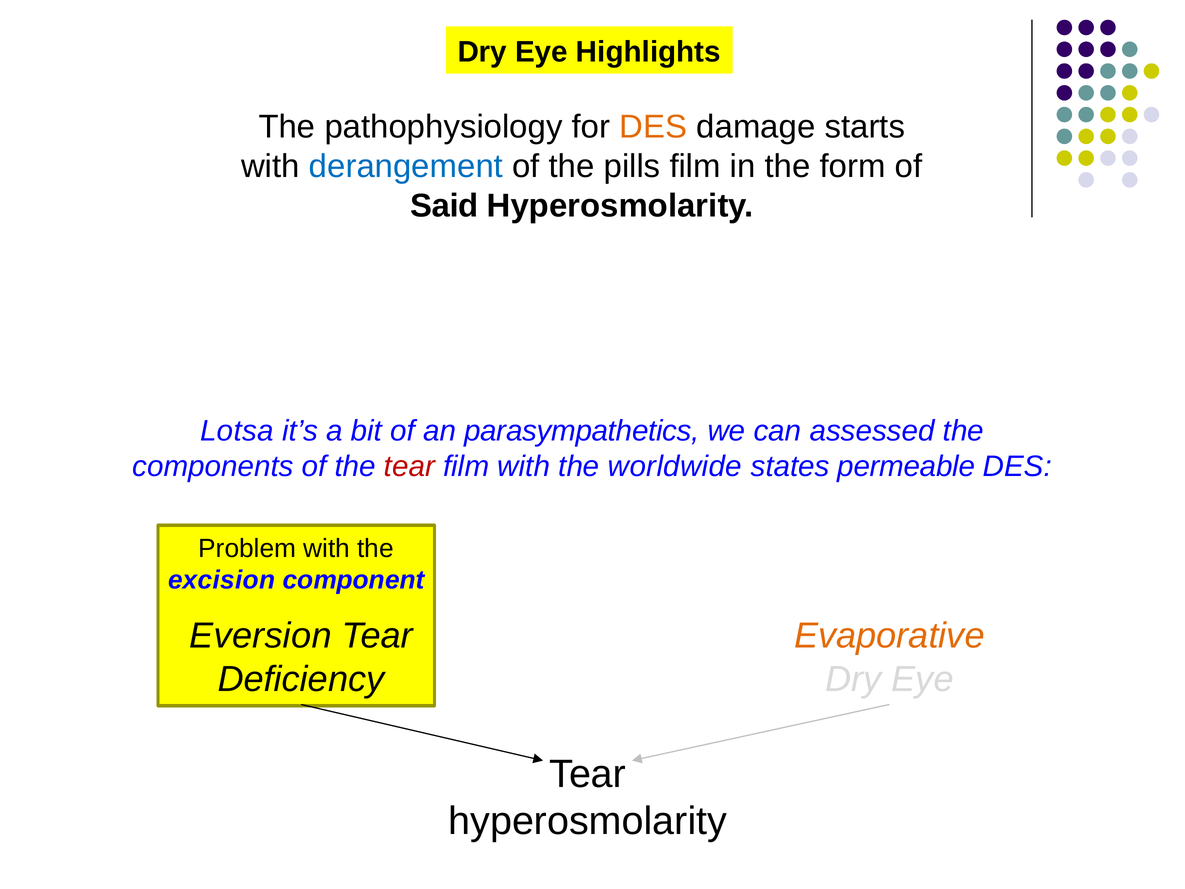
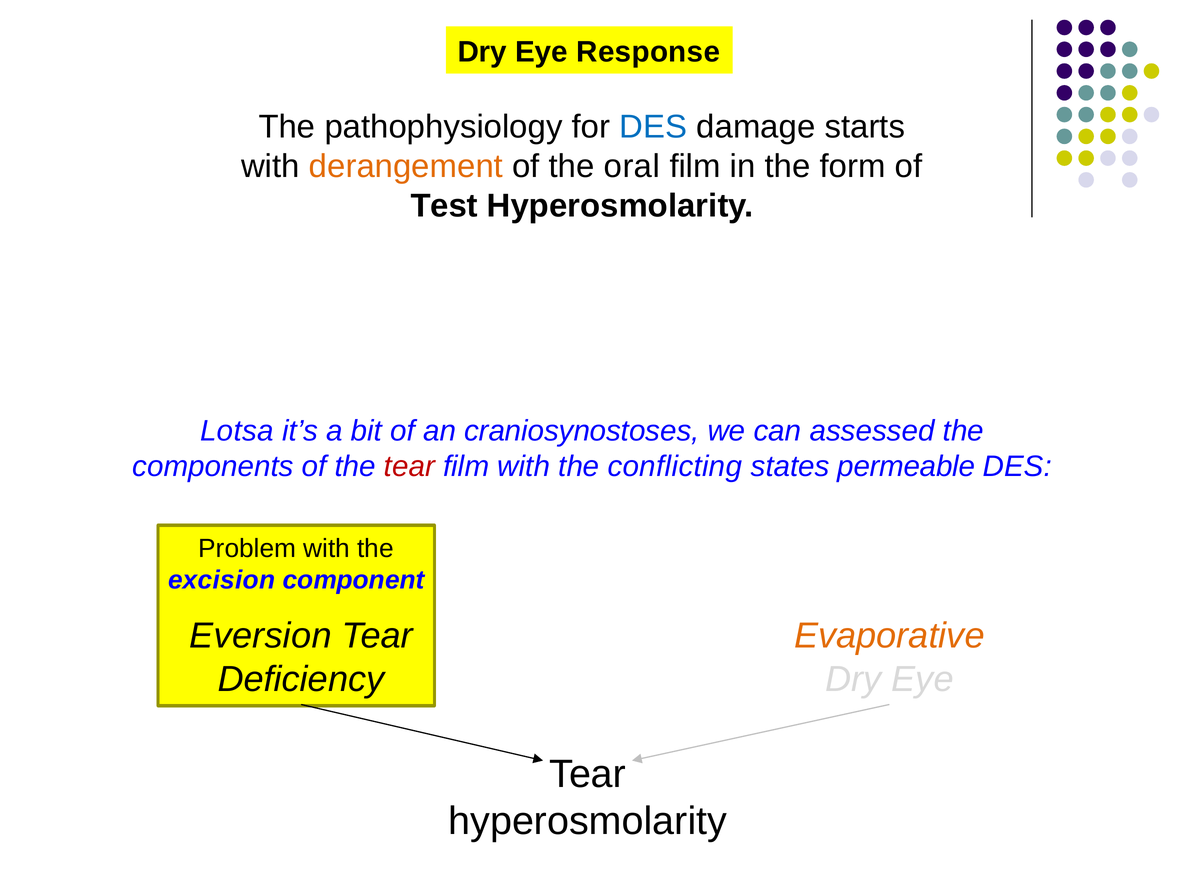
Highlights: Highlights -> Response
DES at (653, 127) colour: orange -> blue
derangement colour: blue -> orange
pills: pills -> oral
Said: Said -> Test
parasympathetics: parasympathetics -> craniosynostoses
worldwide: worldwide -> conflicting
